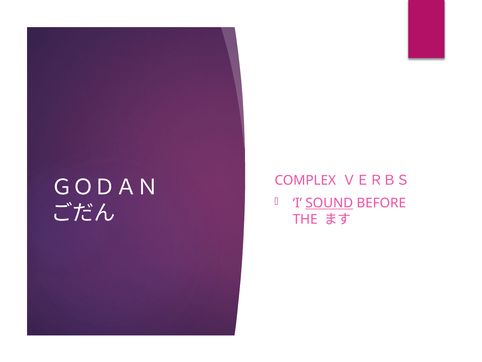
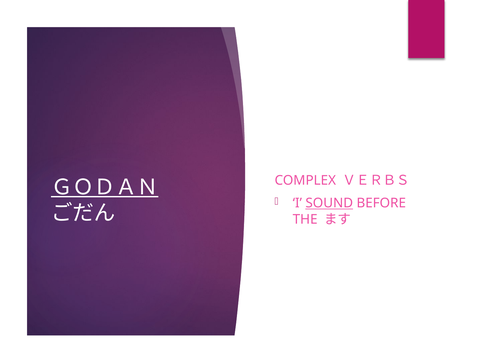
ＧＯＤＡＮ underline: none -> present
